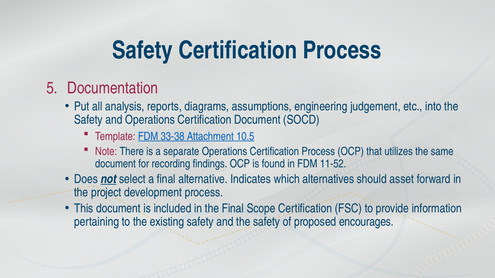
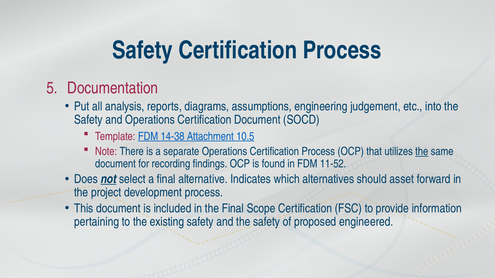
33-38: 33-38 -> 14-38
the at (422, 152) underline: none -> present
encourages: encourages -> engineered
